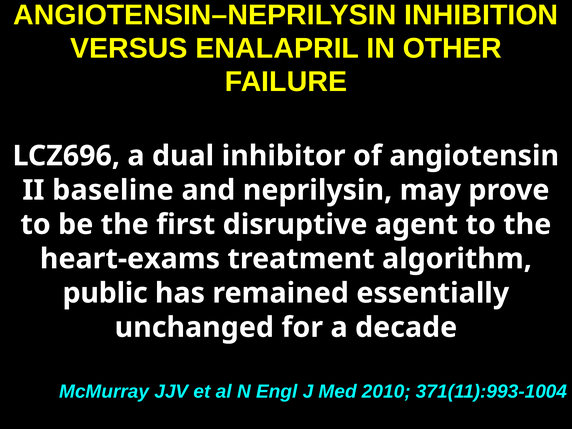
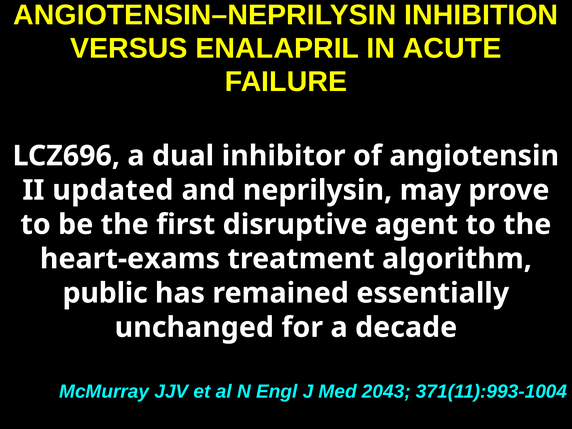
OTHER: OTHER -> ACUTE
baseline: baseline -> updated
2010: 2010 -> 2043
